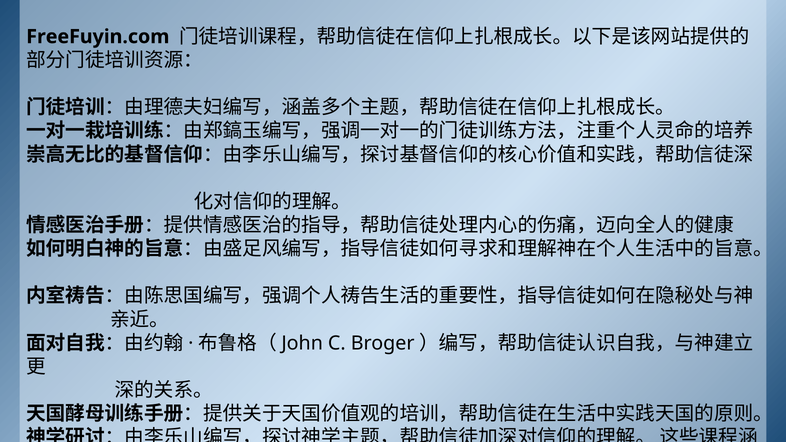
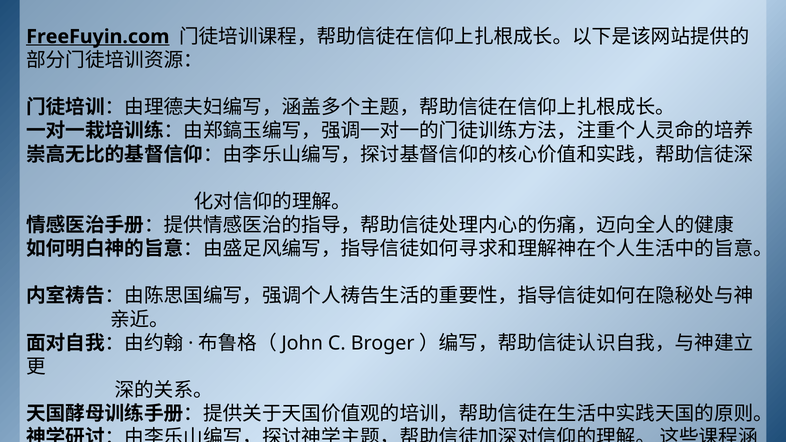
FreeFuyin.com underline: none -> present
